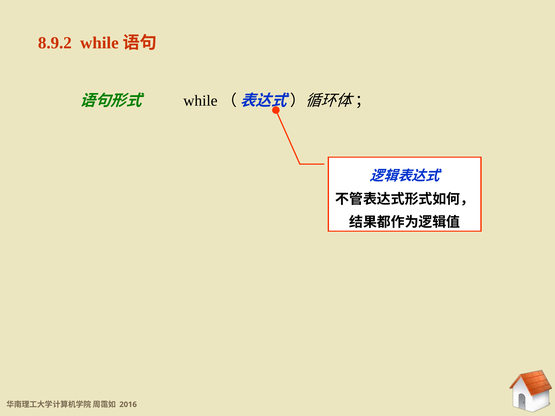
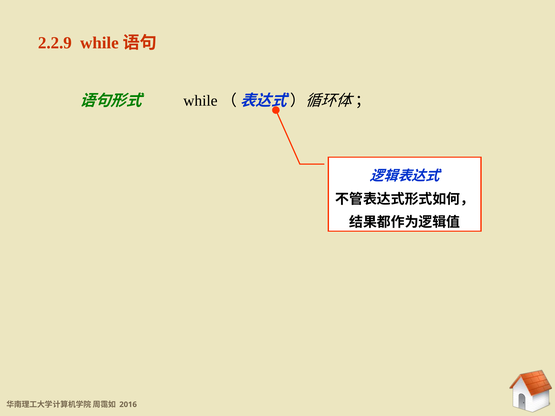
8.9.2: 8.9.2 -> 2.2.9
